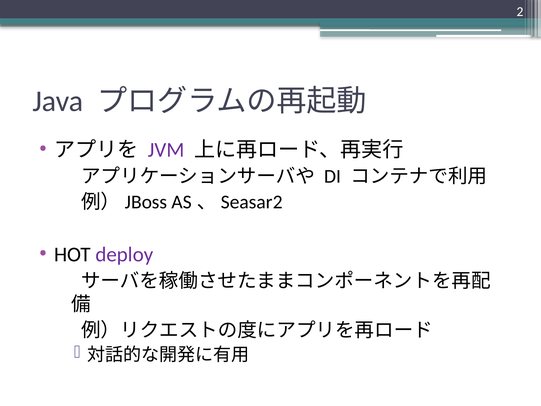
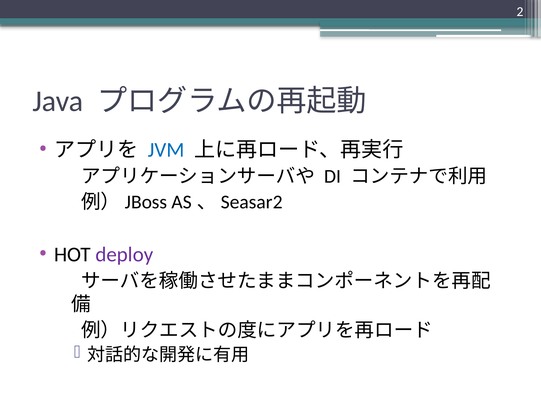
JVM colour: purple -> blue
